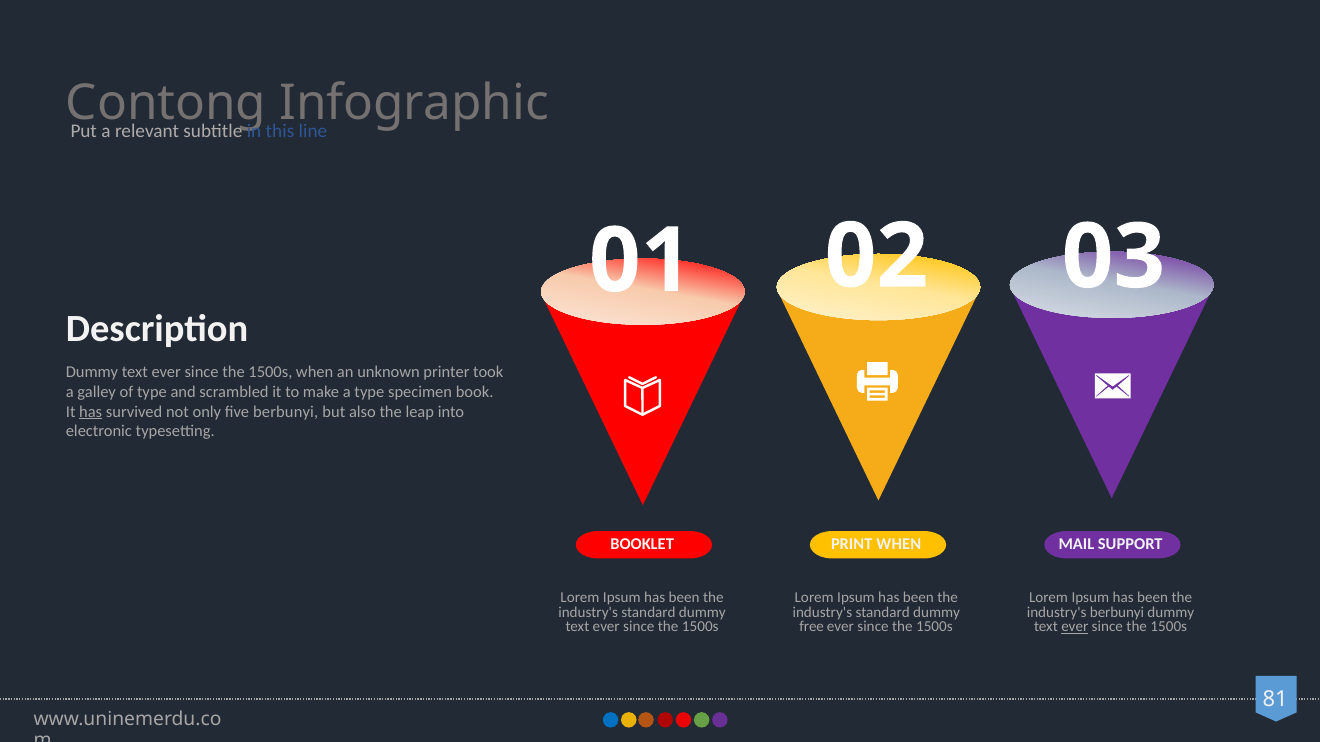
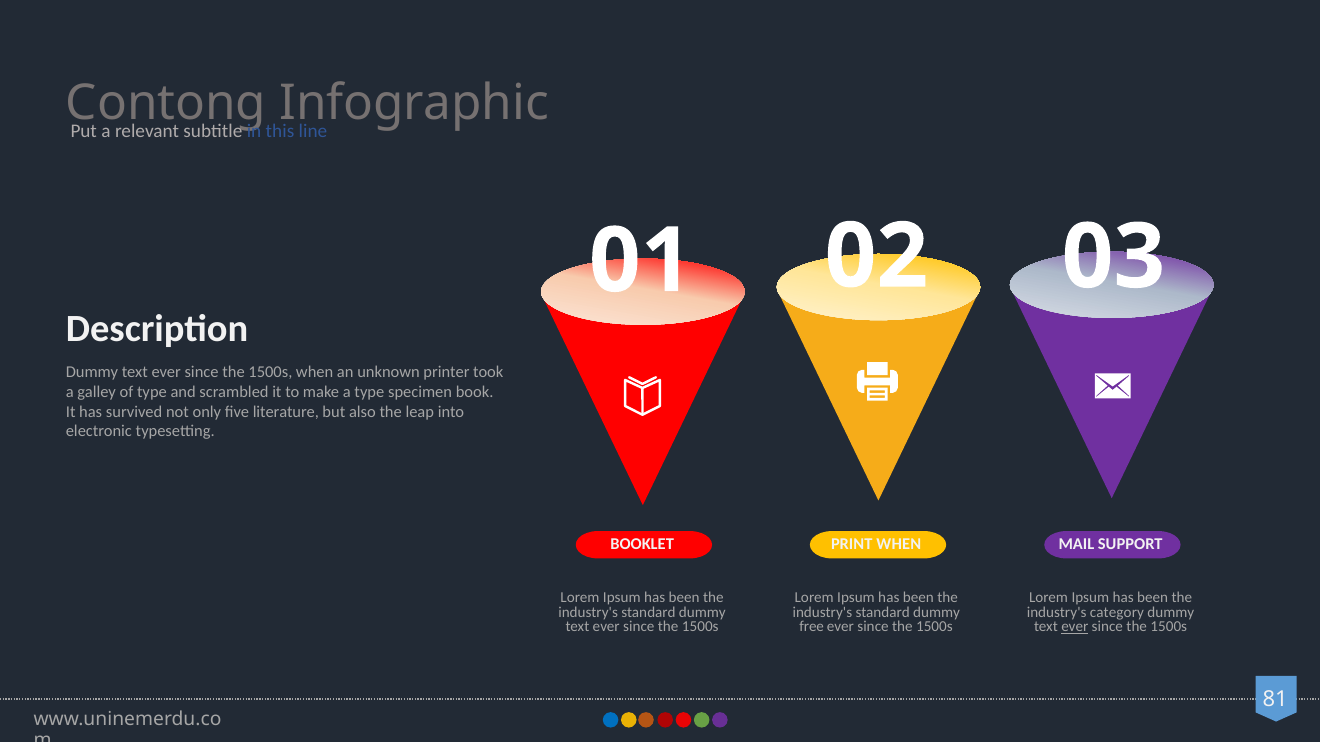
has at (91, 412) underline: present -> none
five berbunyi: berbunyi -> literature
industry's berbunyi: berbunyi -> category
